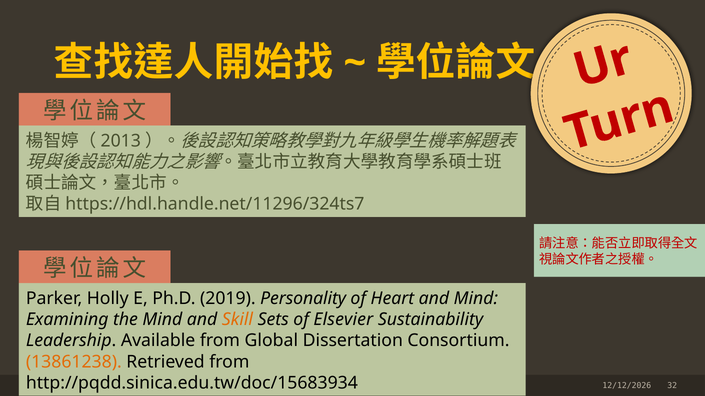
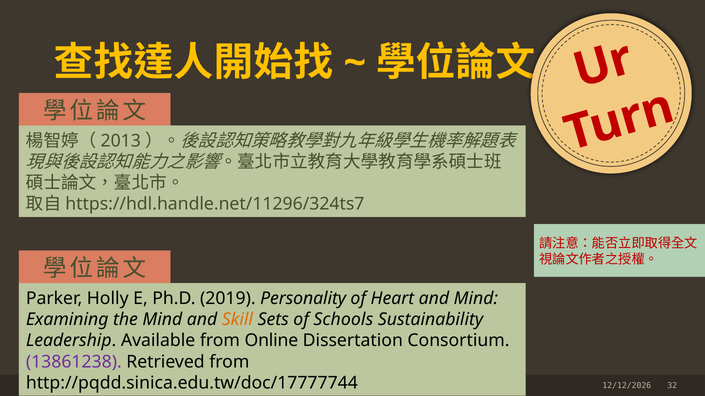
Elsevier: Elsevier -> Schools
Global: Global -> Online
13861238 colour: orange -> purple
http://pqdd.sinica.edu.tw/doc/15683934: http://pqdd.sinica.edu.tw/doc/15683934 -> http://pqdd.sinica.edu.tw/doc/17777744
